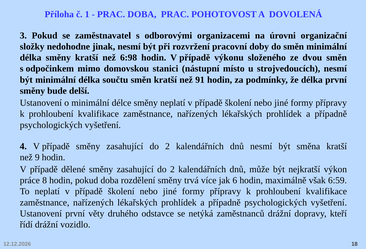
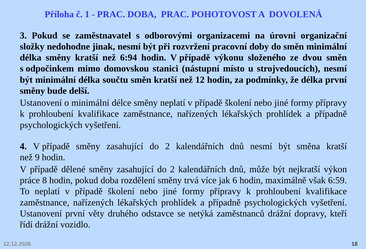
6:98: 6:98 -> 6:94
91: 91 -> 12
